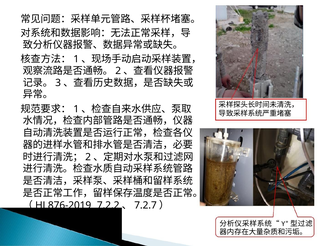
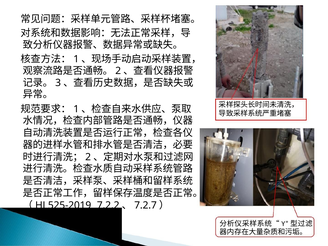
876-2019: 876-2019 -> 525-2019
